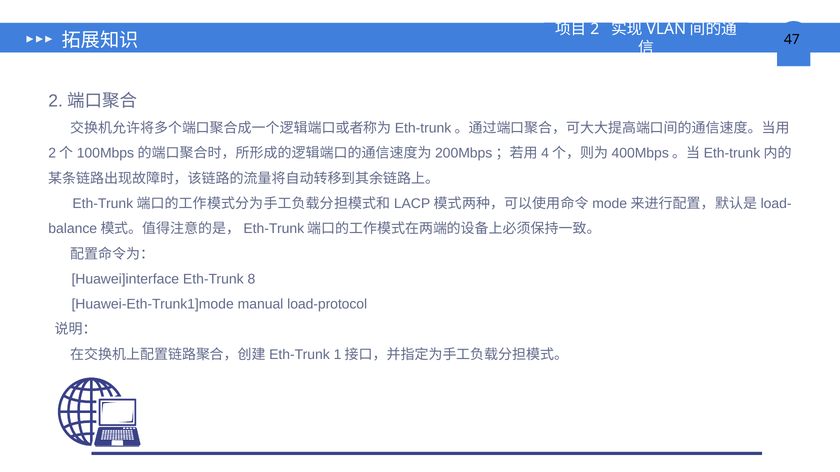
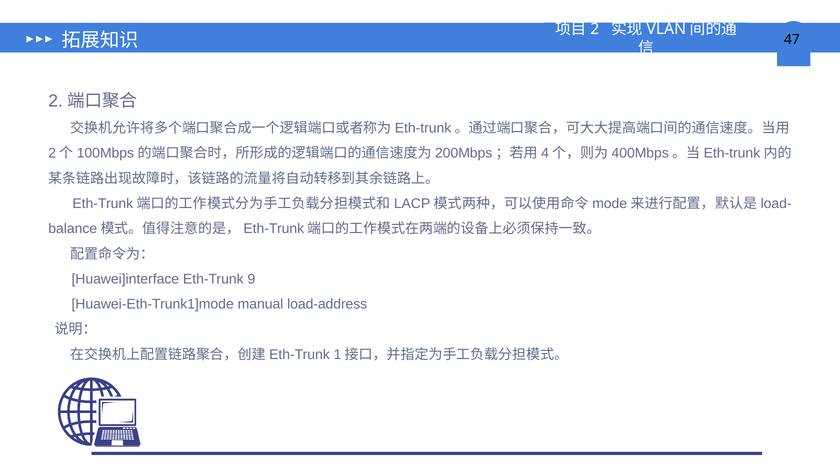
8: 8 -> 9
load-protocol: load-protocol -> load-address
